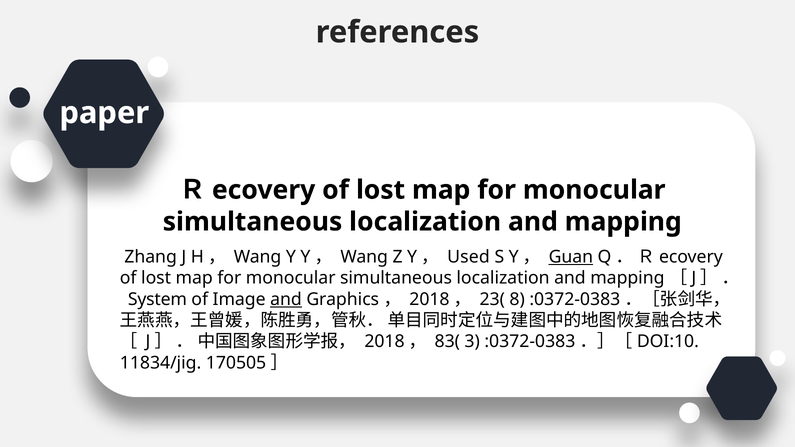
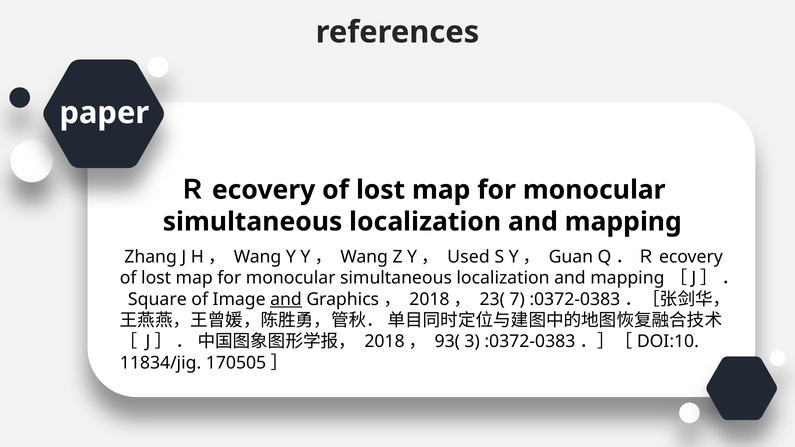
Guan underline: present -> none
System: System -> Square
8: 8 -> 7
83(: 83( -> 93(
